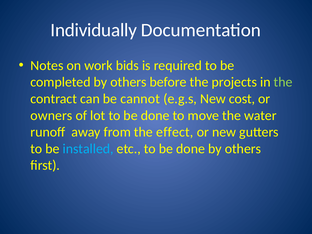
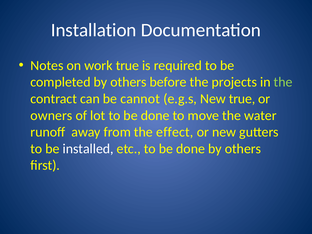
Individually: Individually -> Installation
work bids: bids -> true
New cost: cost -> true
installed colour: light blue -> white
